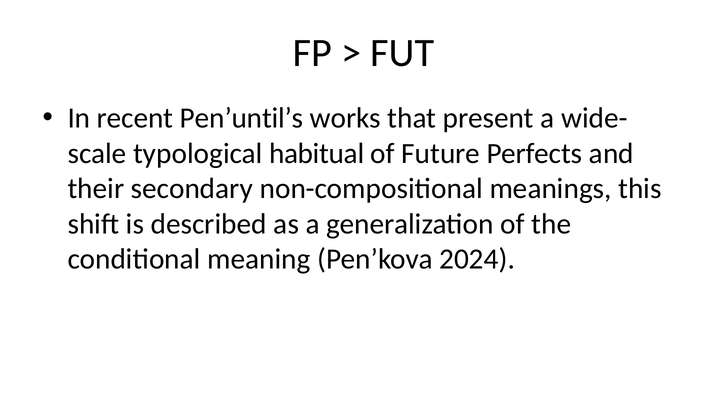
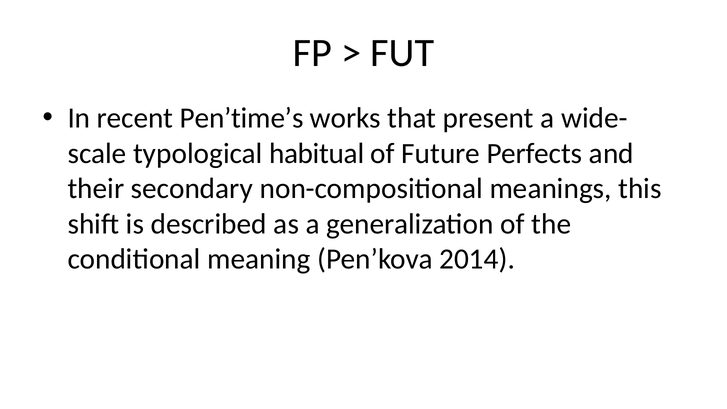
Pen’until’s: Pen’until’s -> Pen’time’s
2024: 2024 -> 2014
